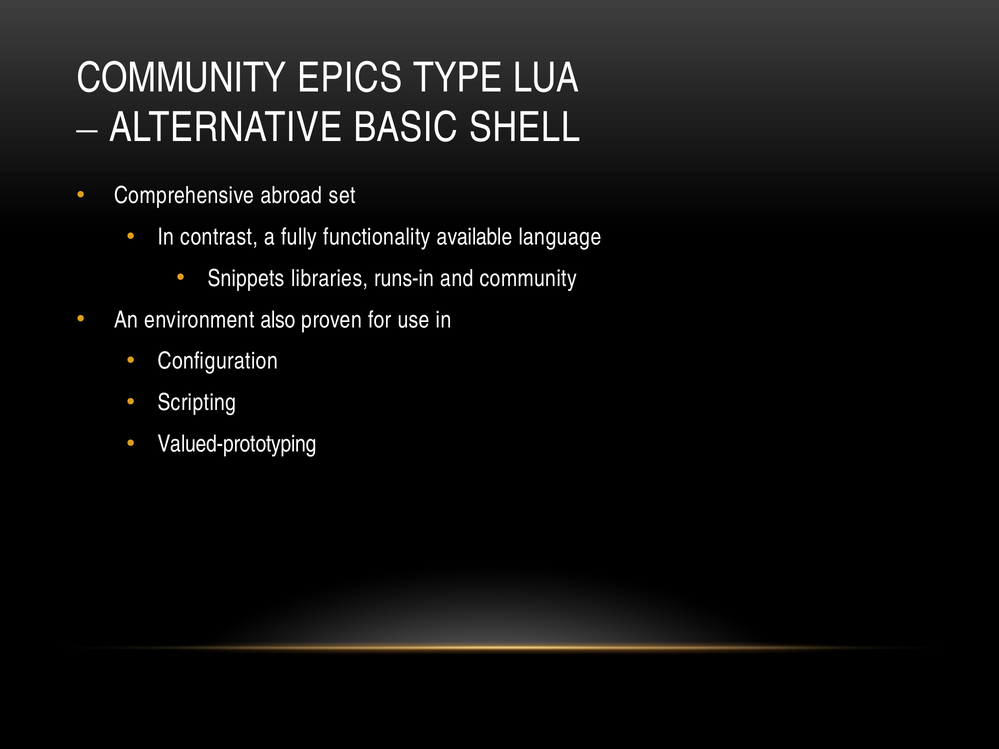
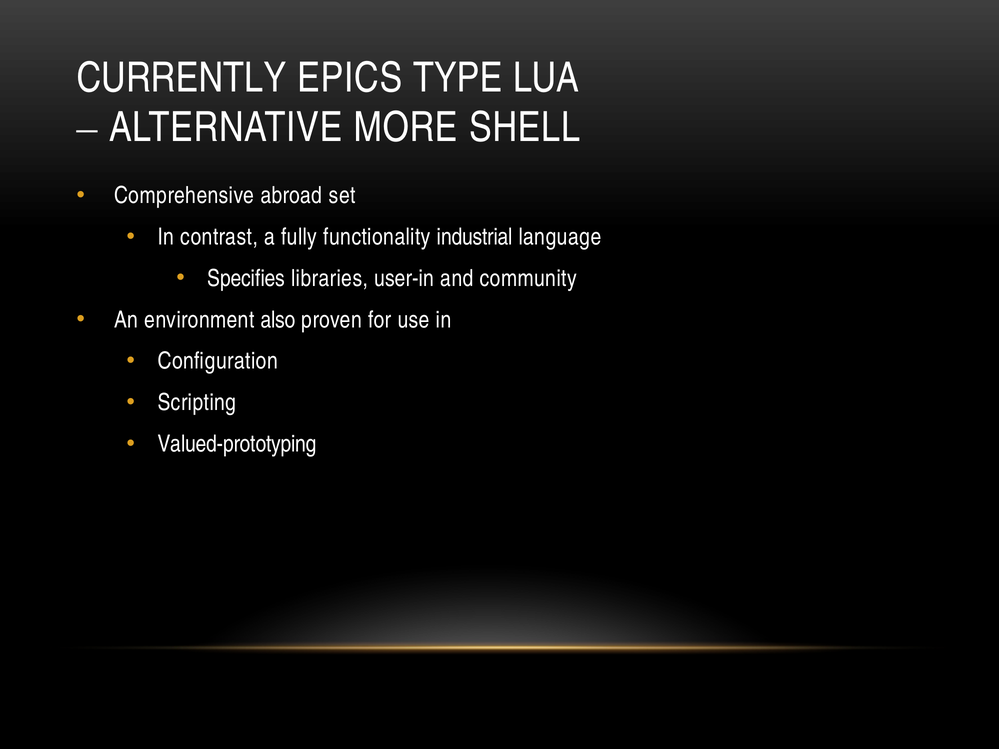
COMMUNITY at (182, 78): COMMUNITY -> CURRENTLY
BASIC: BASIC -> MORE
available: available -> industrial
Snippets: Snippets -> Specifies
runs-in: runs-in -> user-in
